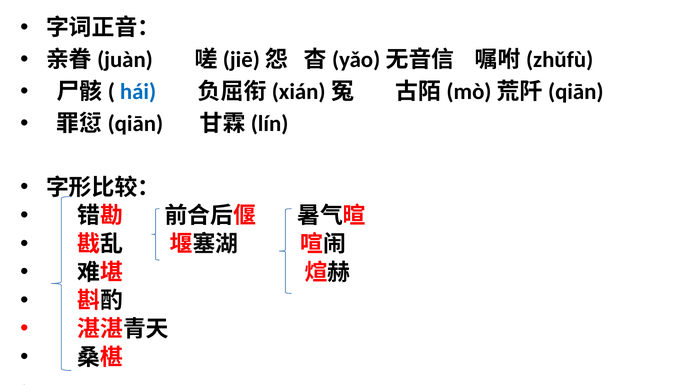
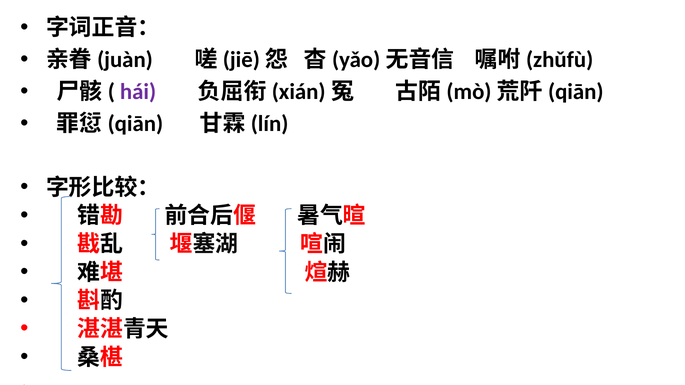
hái colour: blue -> purple
